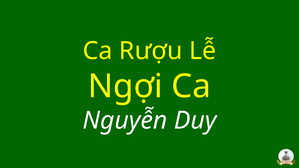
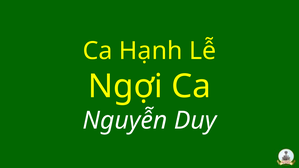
Rượu: Rượu -> Hạnh
